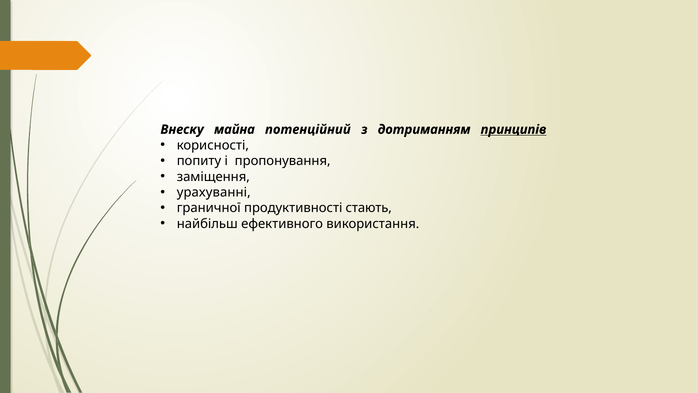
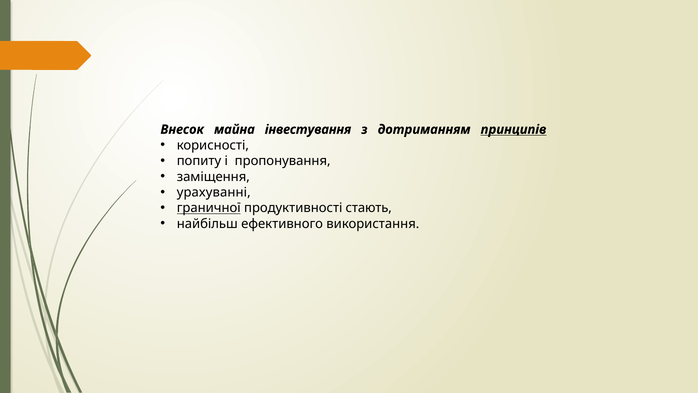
Внеску: Внеску -> Внесок
потенційний: потенційний -> інвестування
граничної underline: none -> present
